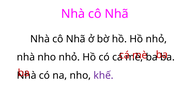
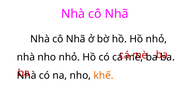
khế colour: purple -> orange
